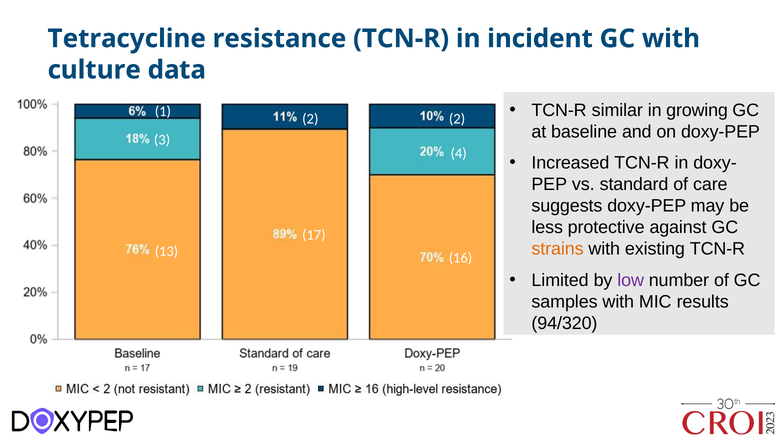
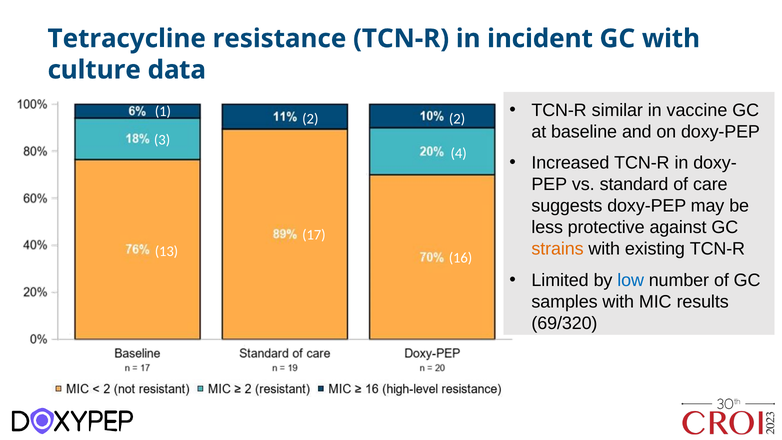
growing: growing -> vaccine
low colour: purple -> blue
94/320: 94/320 -> 69/320
